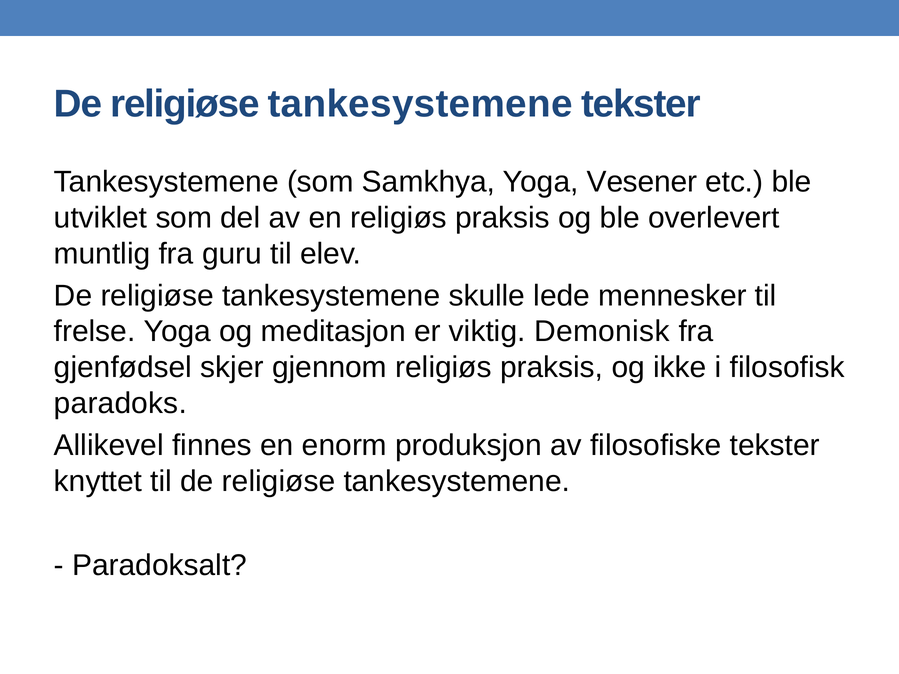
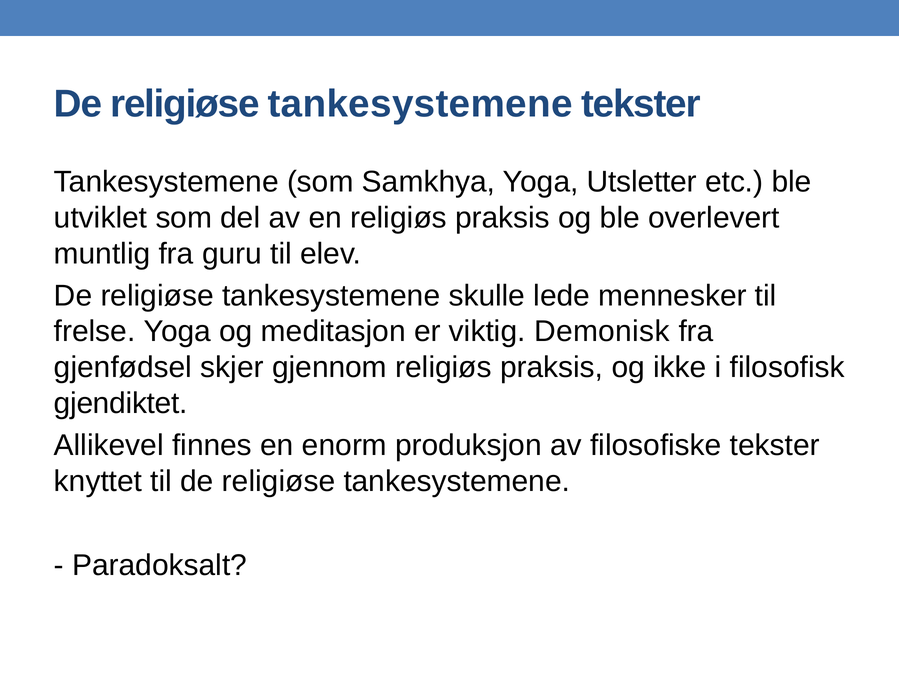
Vesener: Vesener -> Utsletter
paradoks: paradoks -> gjendiktet
